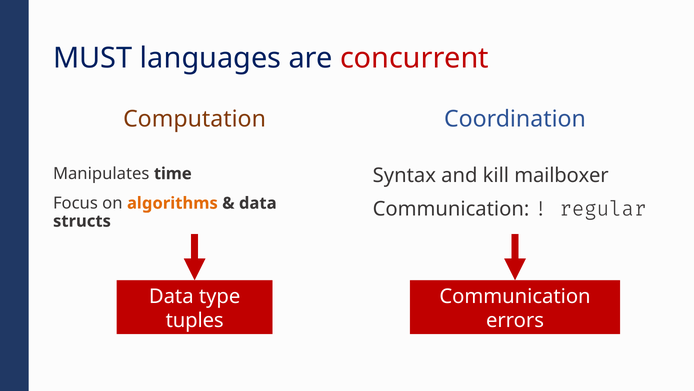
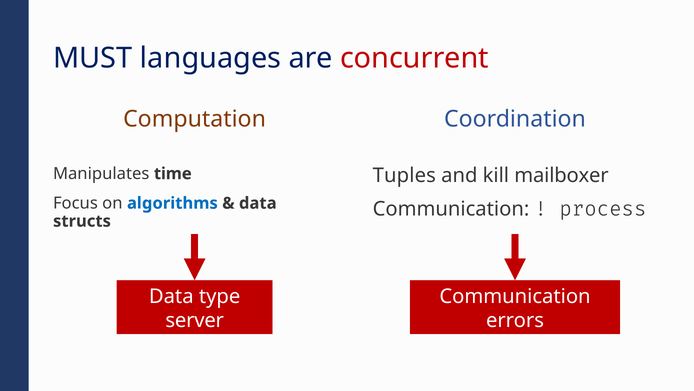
Syntax: Syntax -> Tuples
algorithms colour: orange -> blue
regular: regular -> process
tuples: tuples -> server
